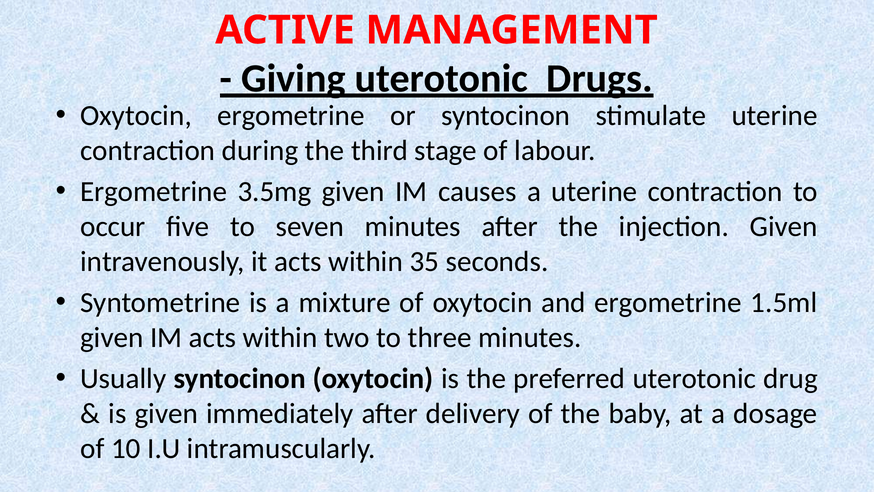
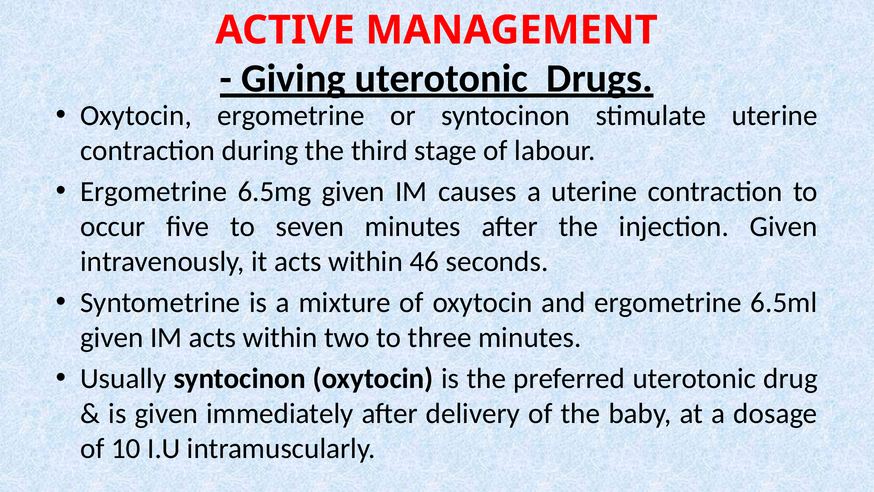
3.5mg: 3.5mg -> 6.5mg
35: 35 -> 46
1.5ml: 1.5ml -> 6.5ml
